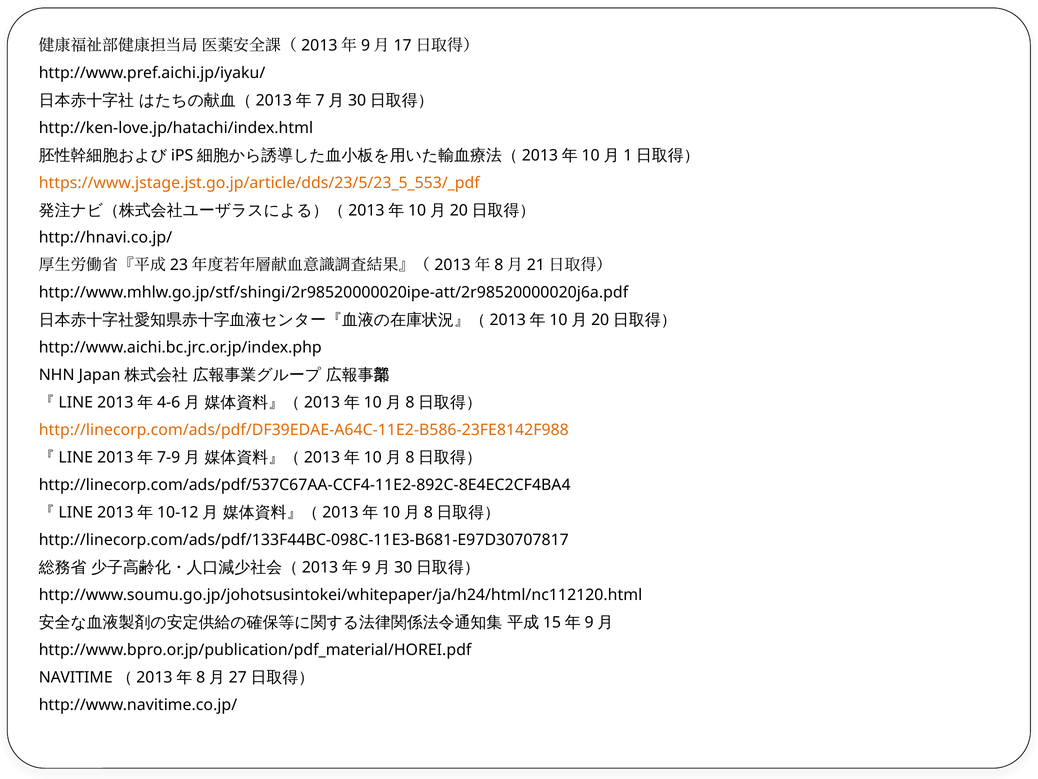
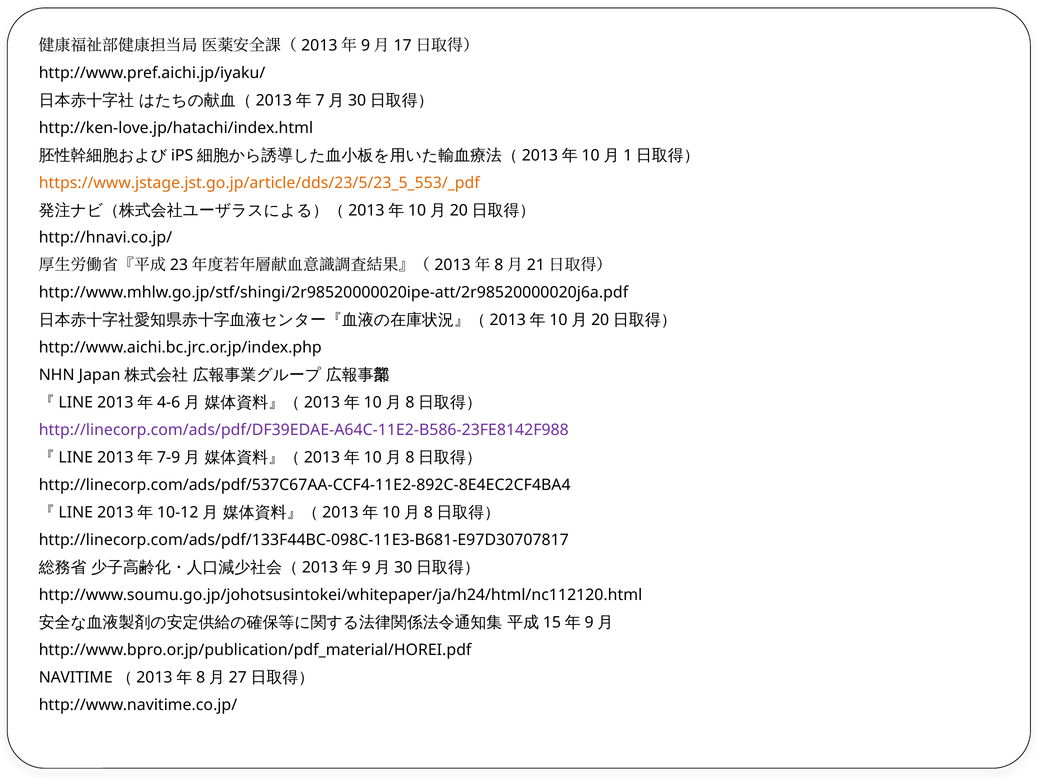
http://linecorp.com/ads/pdf/DF39EDAE-A64C-11E2-B586-23FE8142F988 colour: orange -> purple
